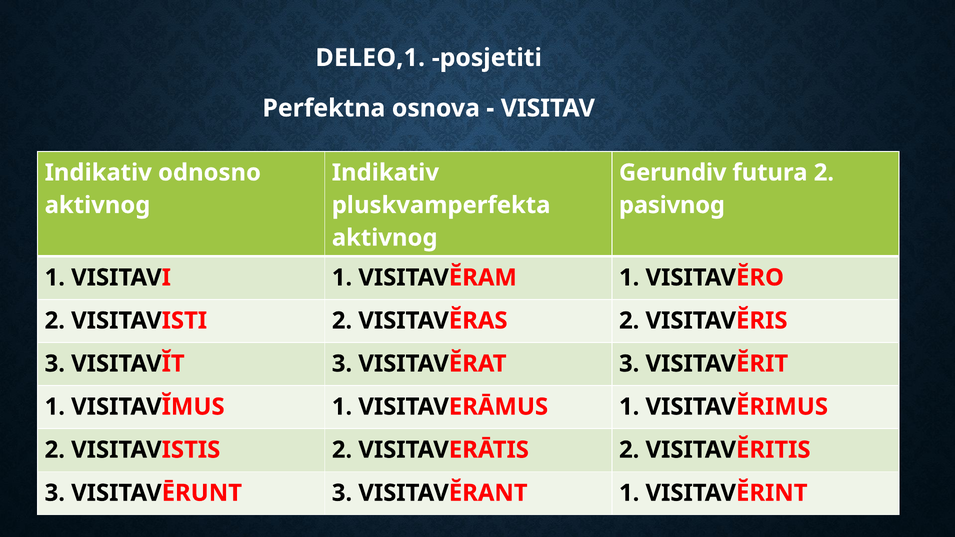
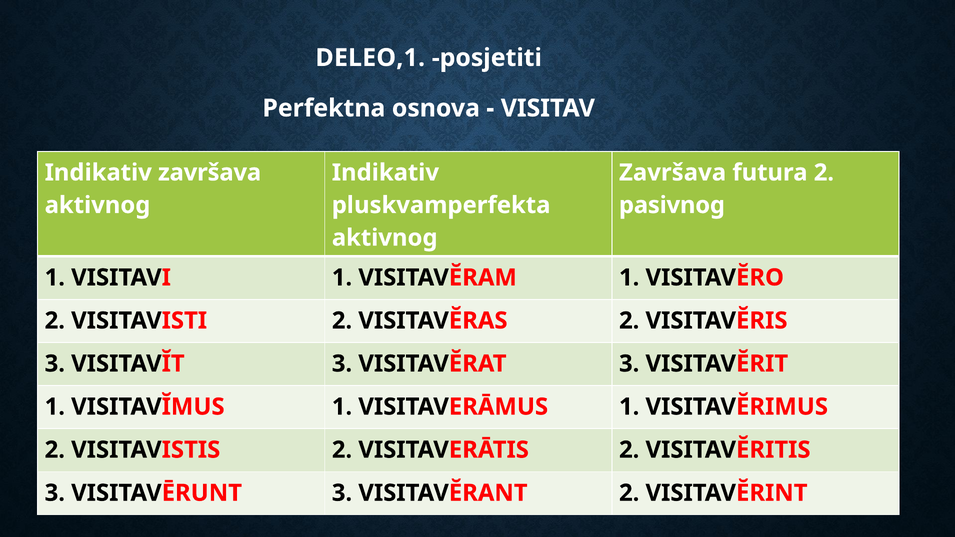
Indikativ odnosno: odnosno -> završava
Gerundiv at (673, 173): Gerundiv -> Završava
VISITAVĔRANT 1: 1 -> 2
